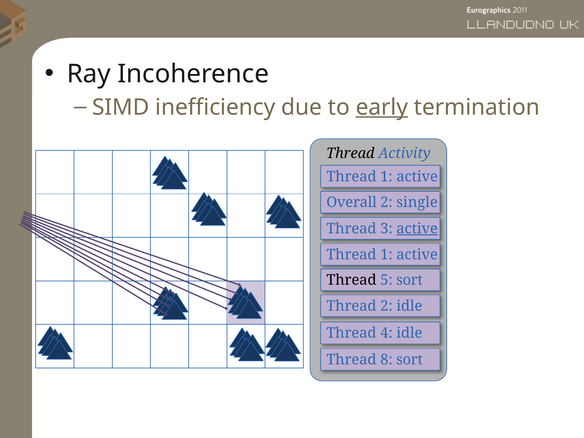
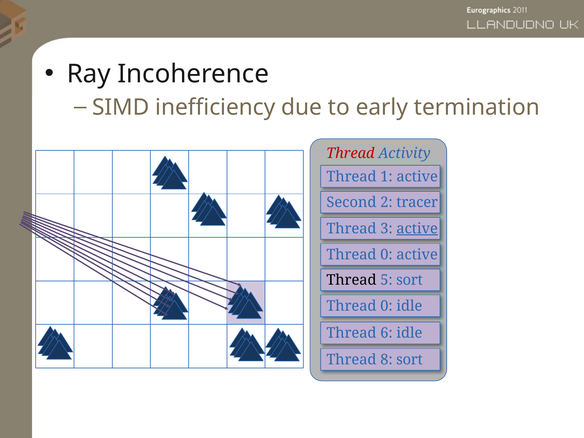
early underline: present -> none
Thread at (350, 153) colour: black -> red
Overall: Overall -> Second
single: single -> tracer
1 at (386, 255): 1 -> 0
2 at (386, 306): 2 -> 0
4: 4 -> 6
